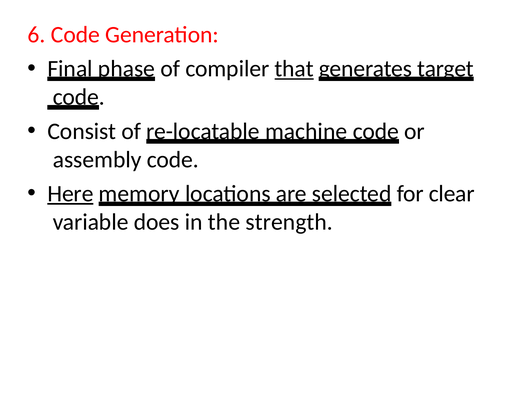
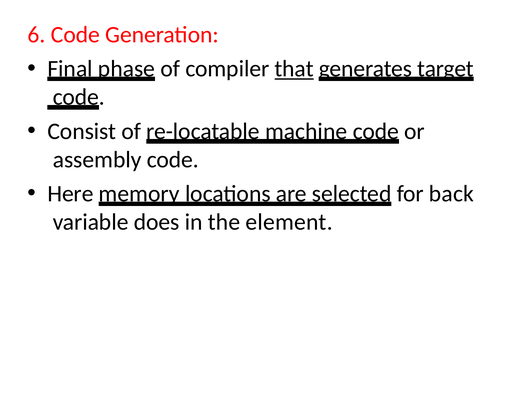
Here underline: present -> none
clear: clear -> back
strength: strength -> element
